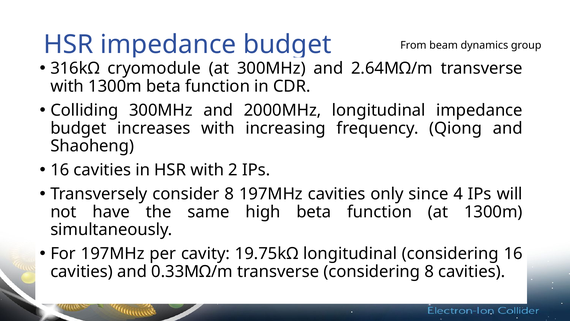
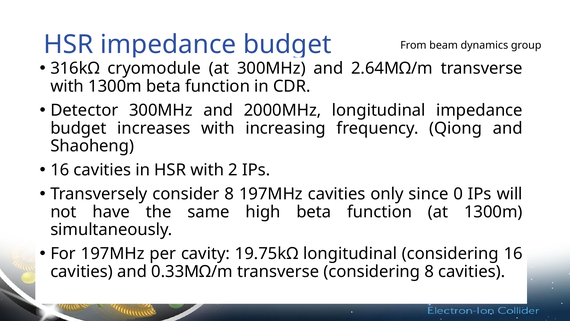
Colliding: Colliding -> Detector
4: 4 -> 0
